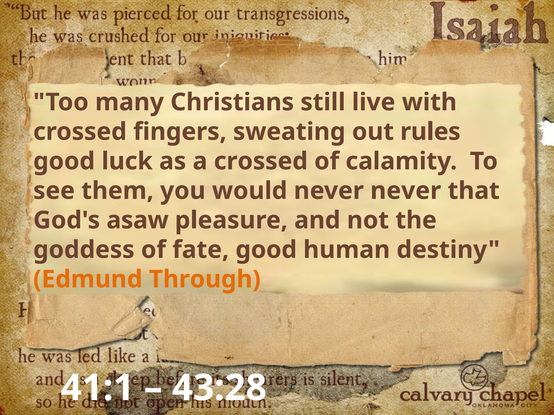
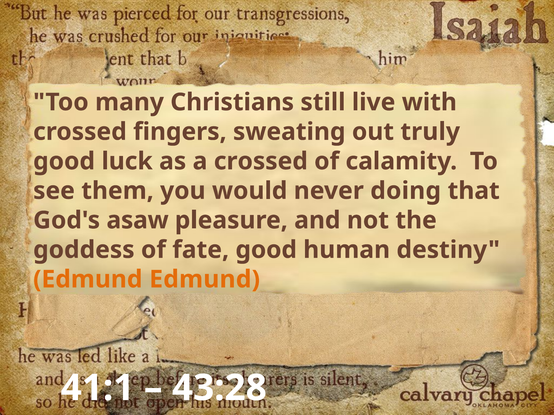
rules: rules -> truly
never never: never -> doing
Edmund Through: Through -> Edmund
